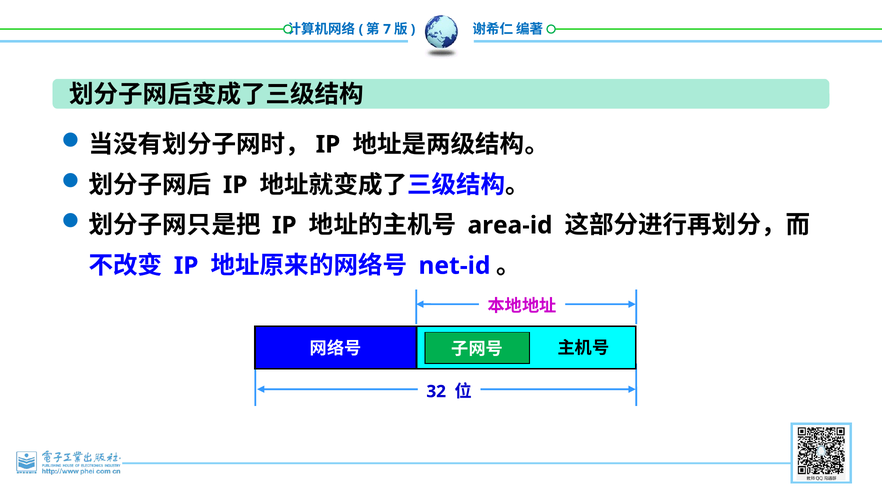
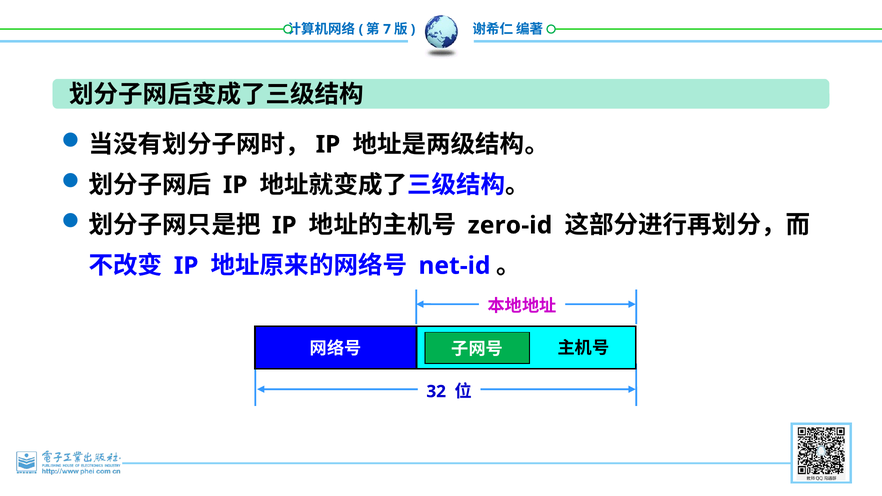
area-id: area-id -> zero-id
